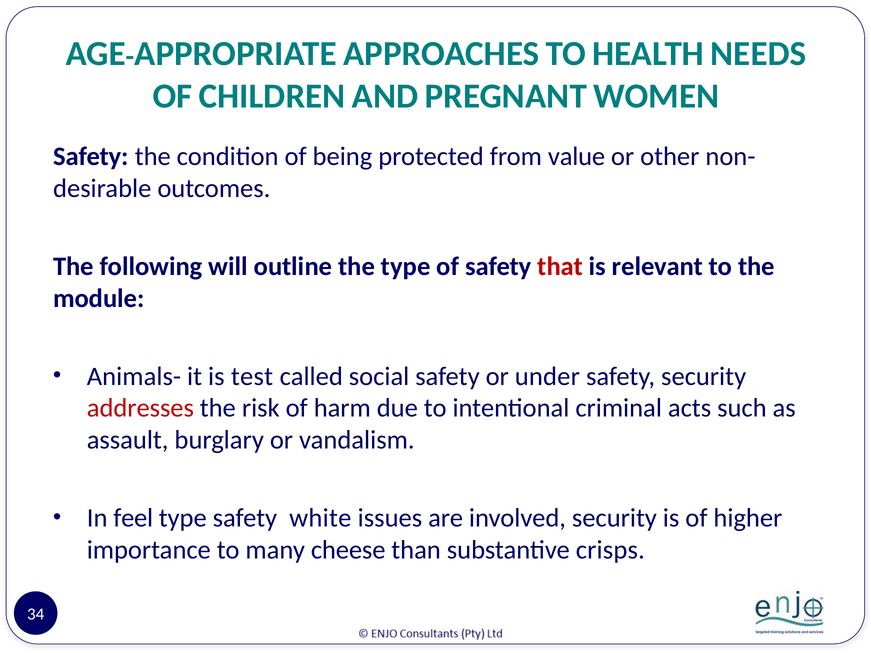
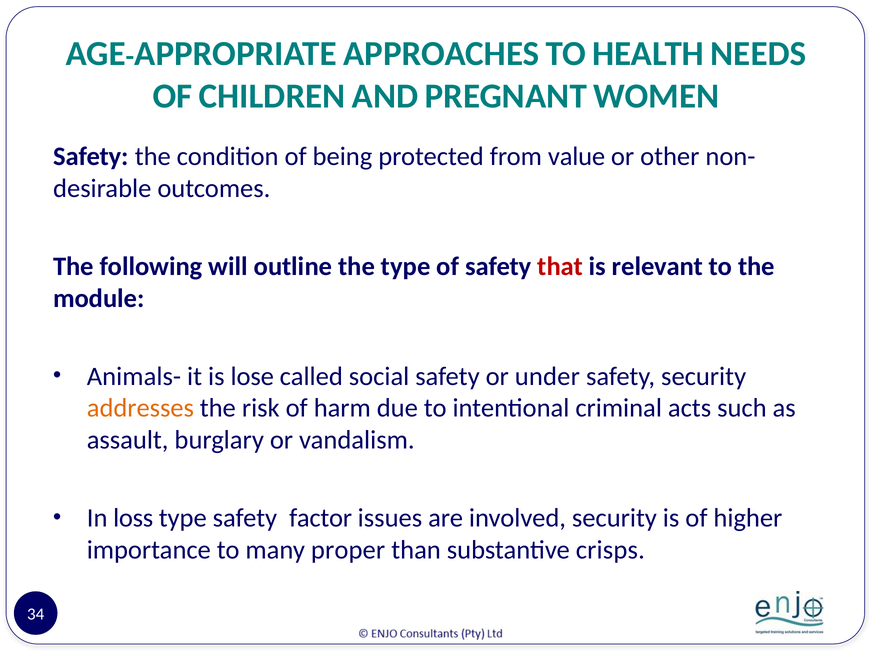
test: test -> lose
addresses colour: red -> orange
feel: feel -> loss
white: white -> factor
cheese: cheese -> proper
